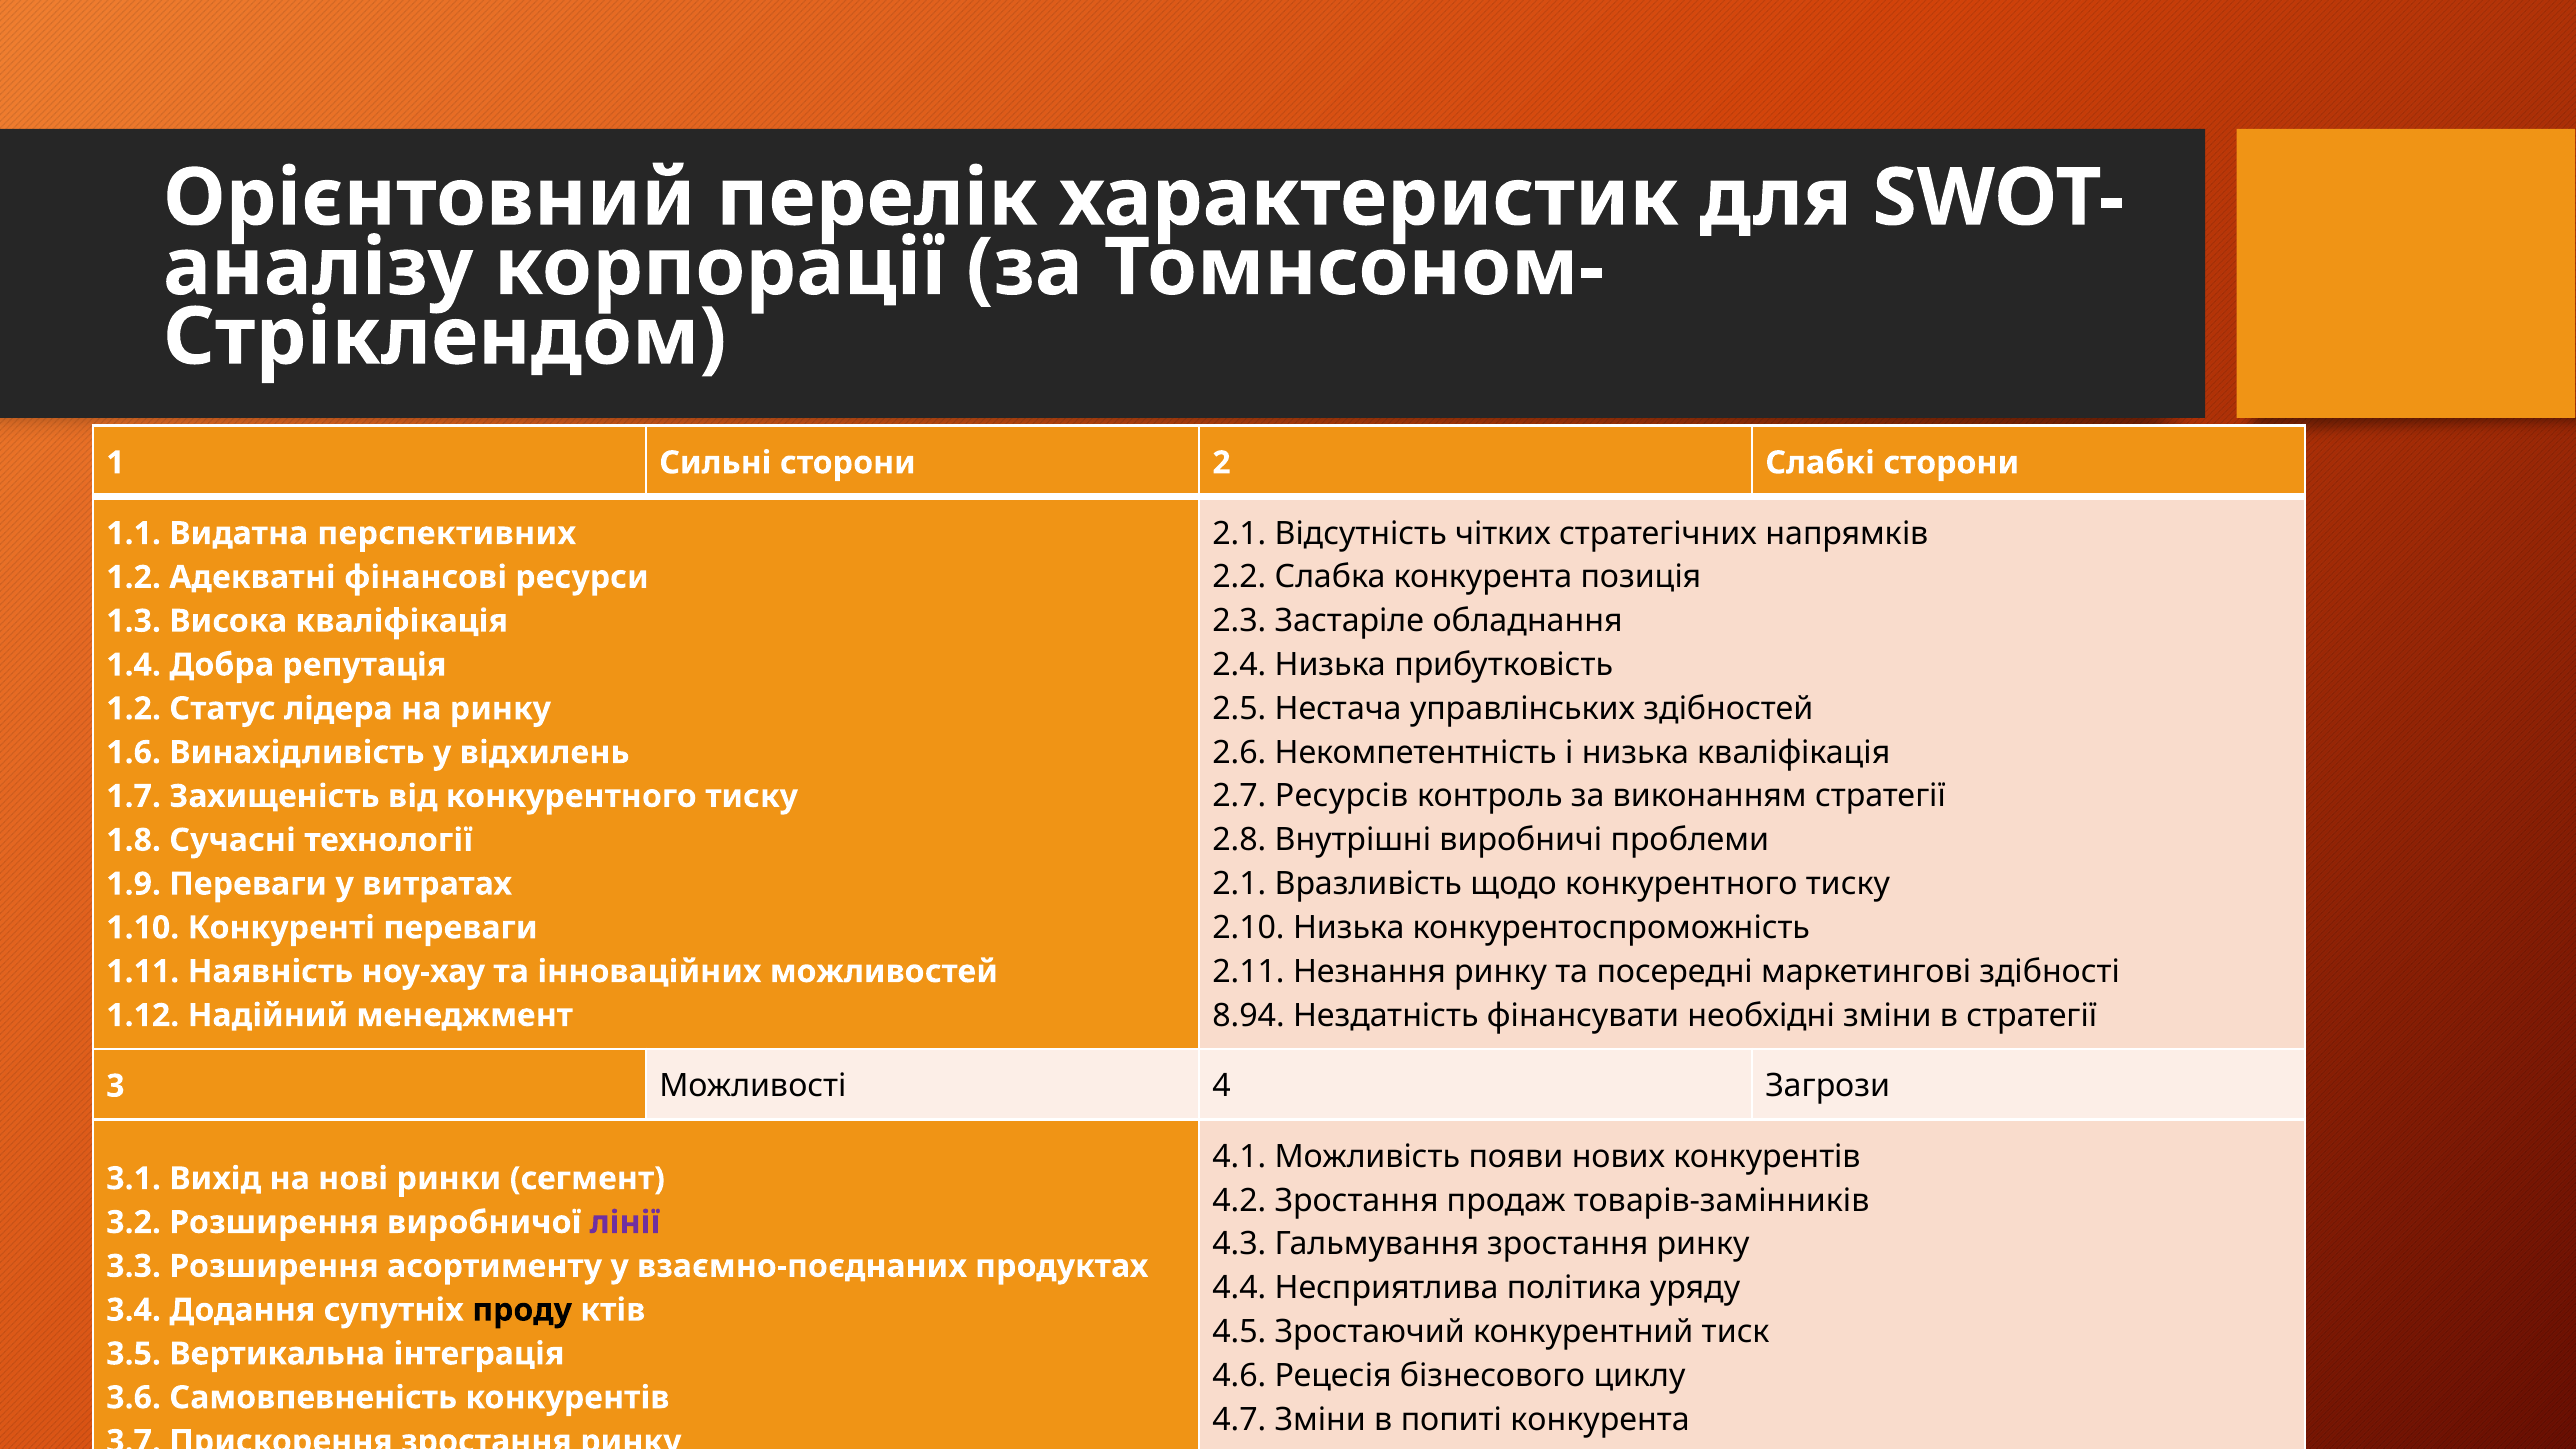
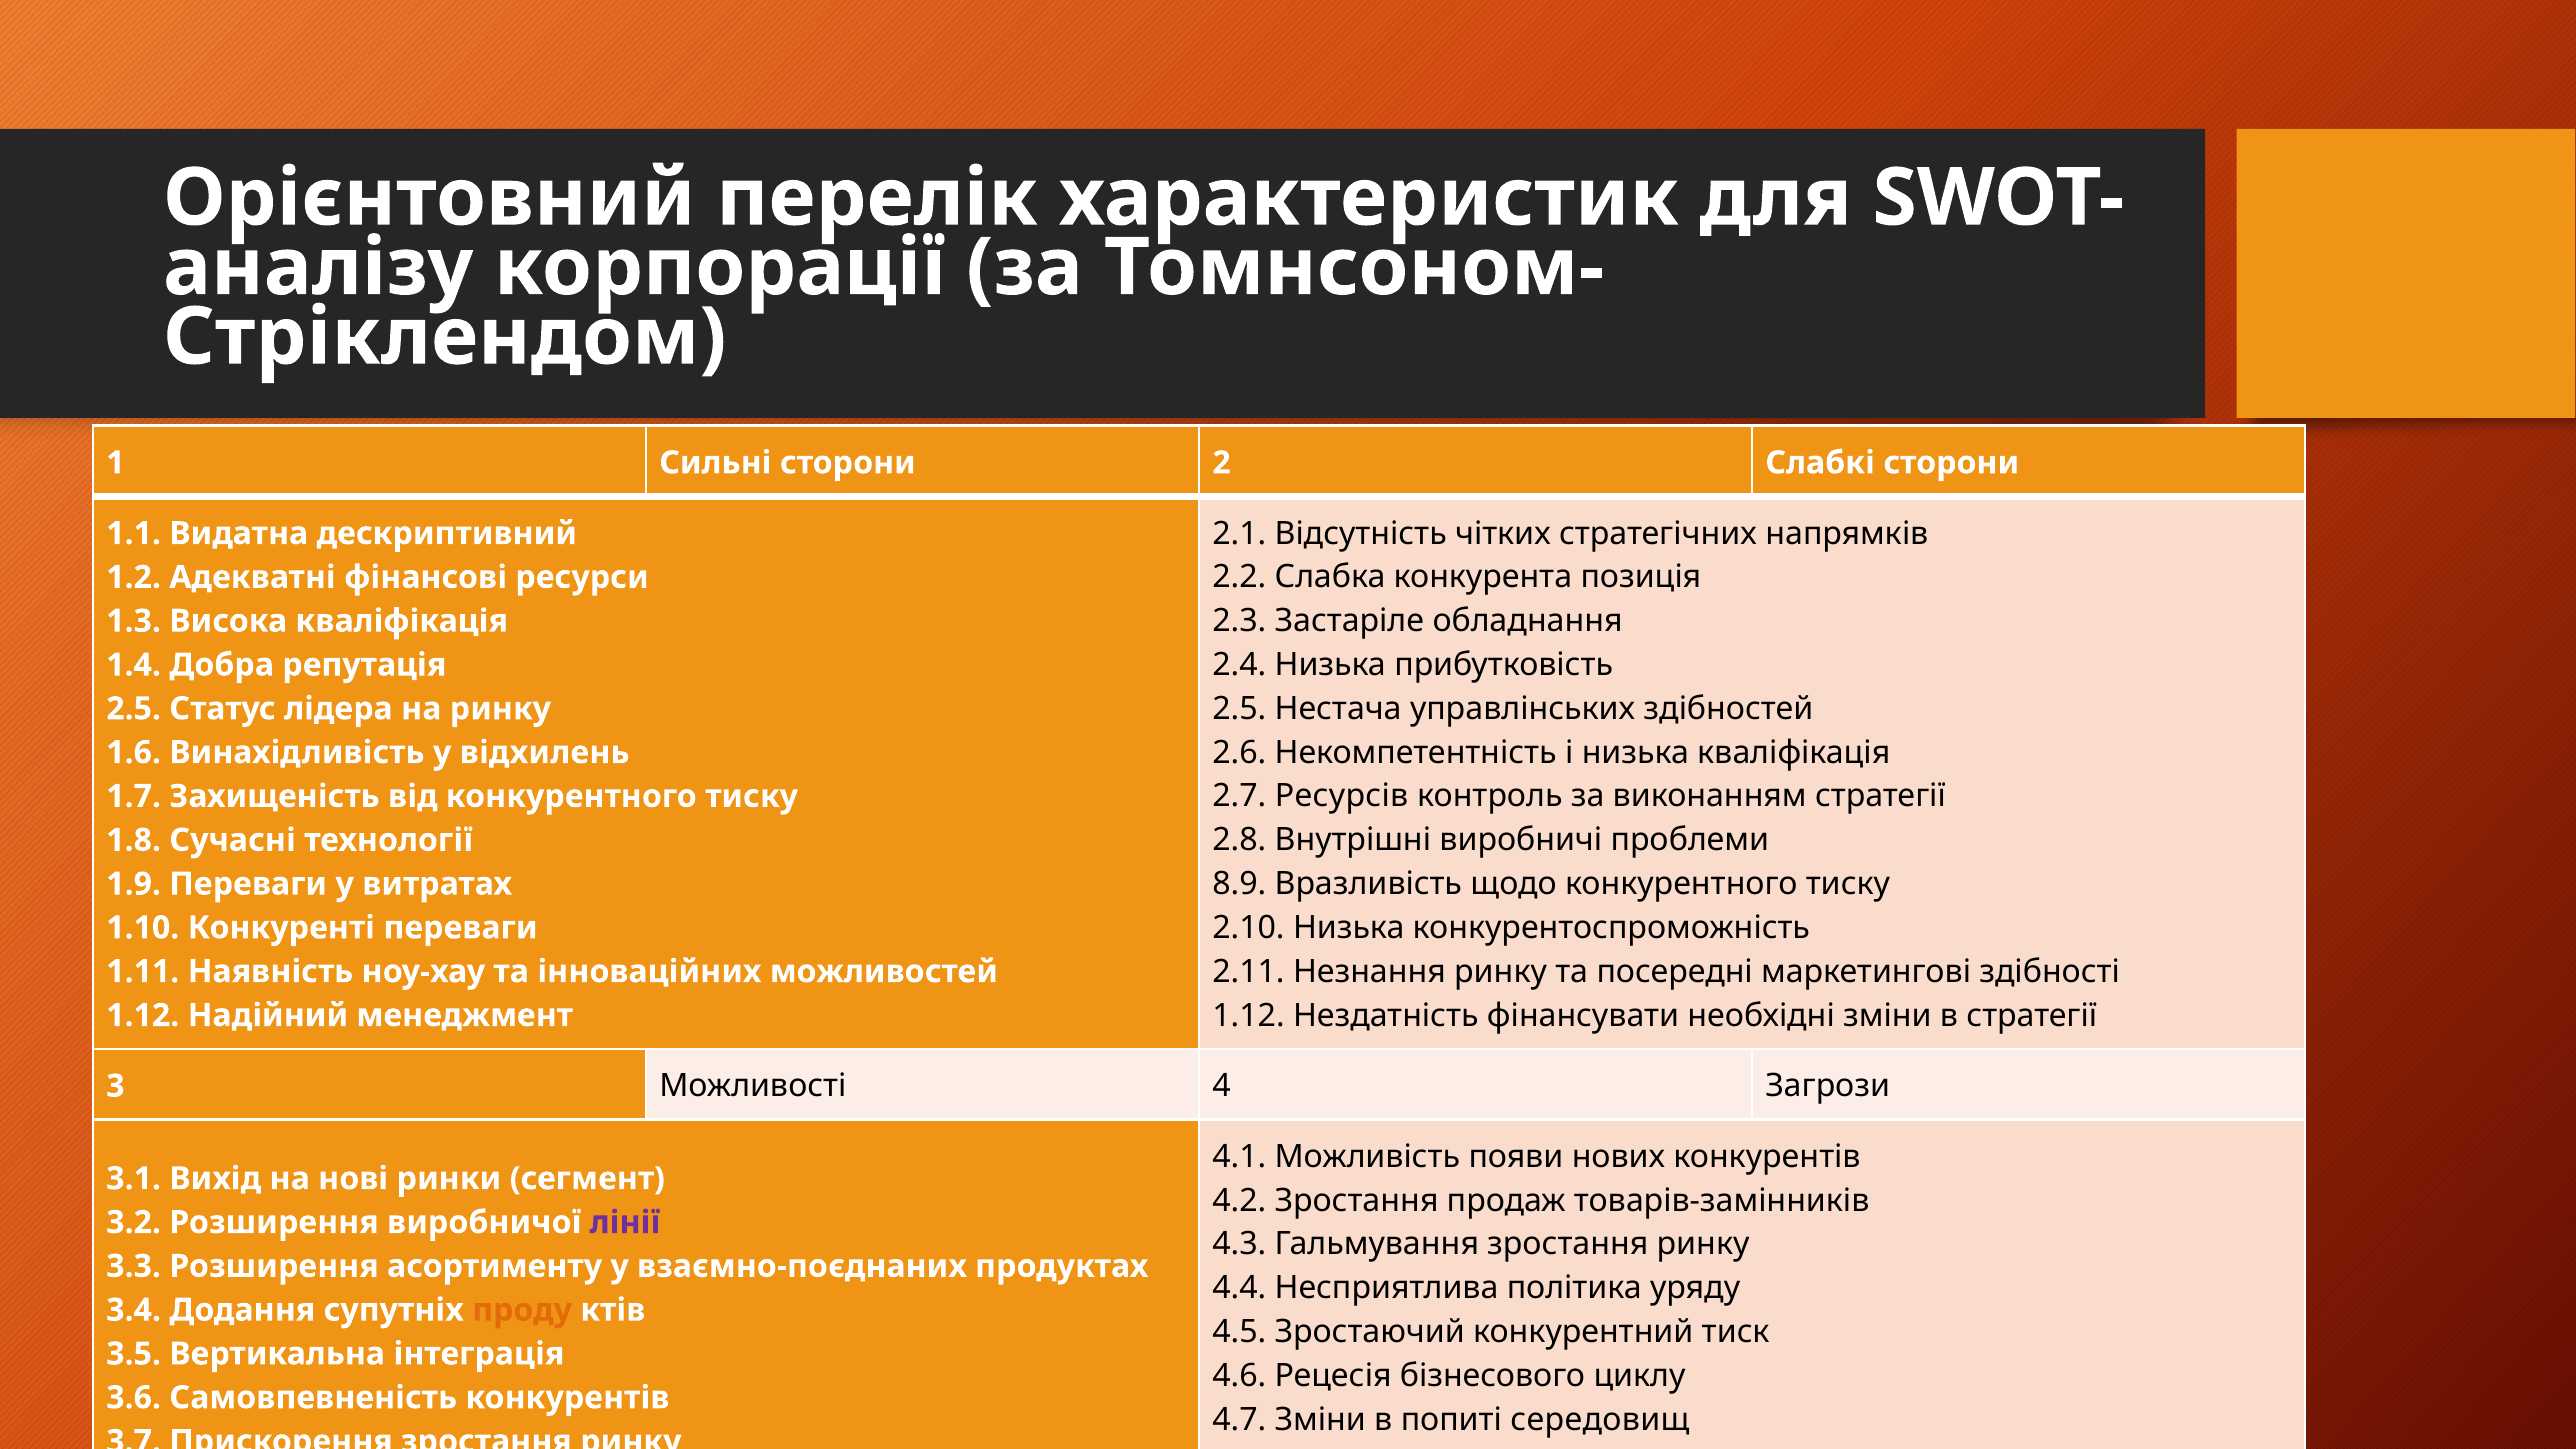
перспективних: перспективних -> дескриптивний
1.2 at (134, 709): 1.2 -> 2.5
2.1 at (1239, 884): 2.1 -> 8.9
8.94 at (1249, 1015): 8.94 -> 1.12
проду colour: black -> orange
попиті конкурента: конкурента -> середовищ
